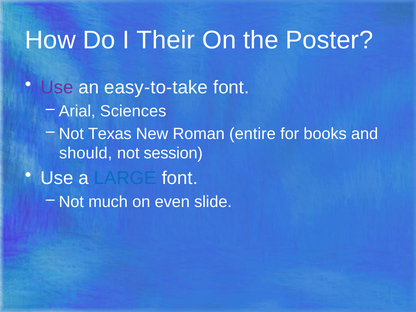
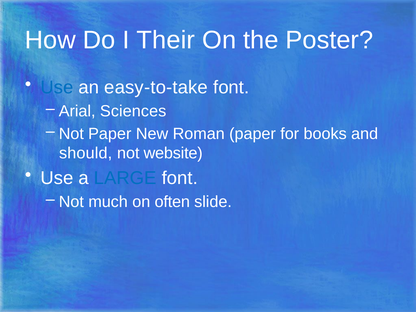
Use at (57, 87) colour: purple -> blue
Not Texas: Texas -> Paper
Roman entire: entire -> paper
session: session -> website
even: even -> often
